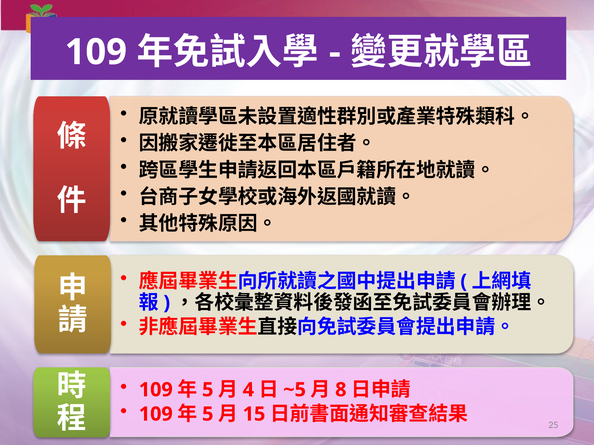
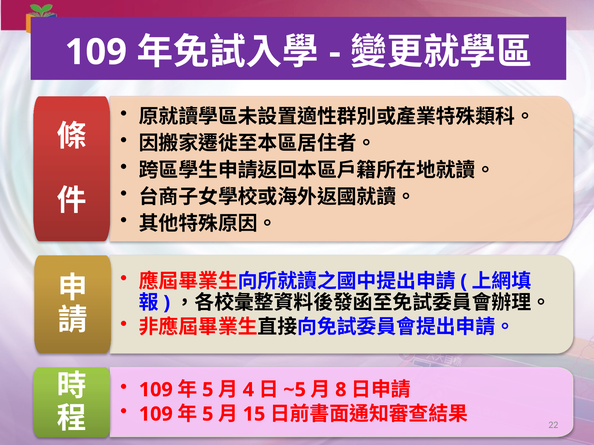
25: 25 -> 22
